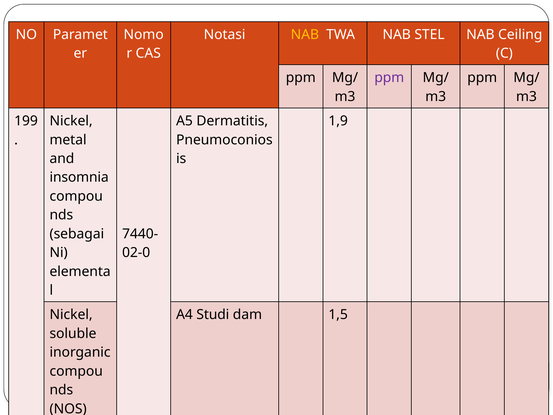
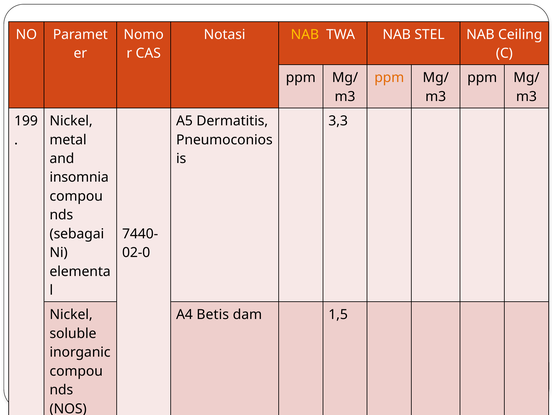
ppm at (389, 78) colour: purple -> orange
1,9: 1,9 -> 3,3
Studi: Studi -> Betis
